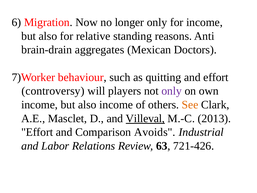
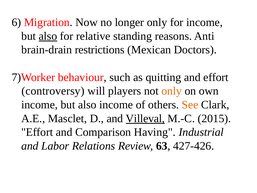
also at (48, 36) underline: none -> present
aggregates: aggregates -> restrictions
only at (172, 91) colour: purple -> orange
2013: 2013 -> 2015
Avoids: Avoids -> Having
721-426: 721-426 -> 427-426
